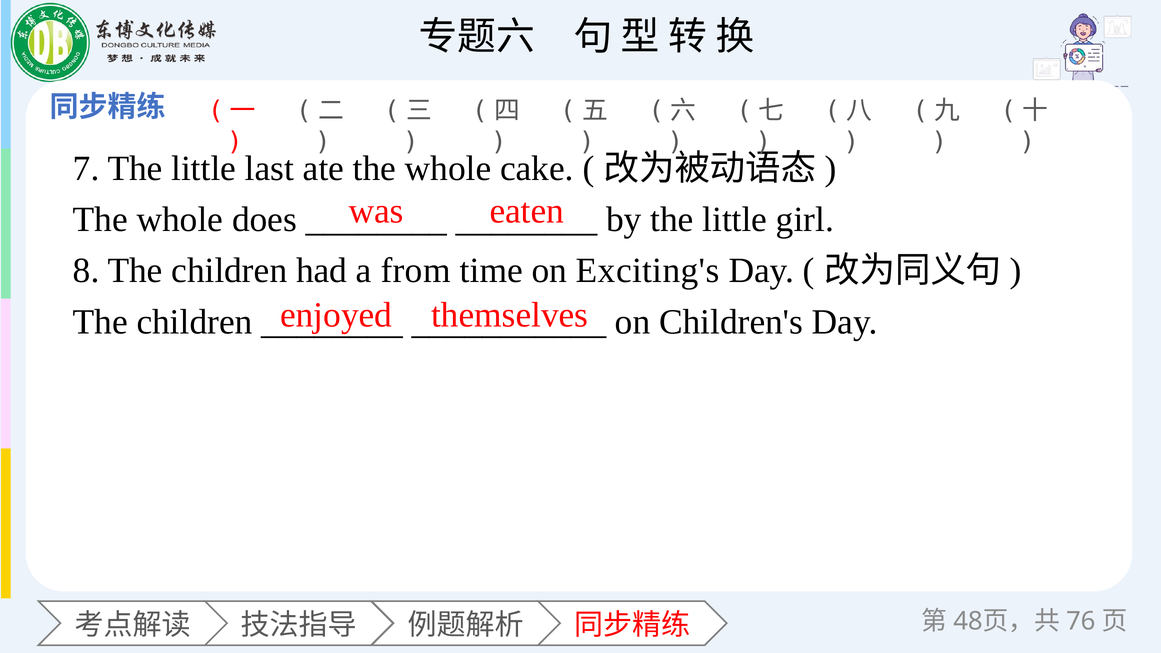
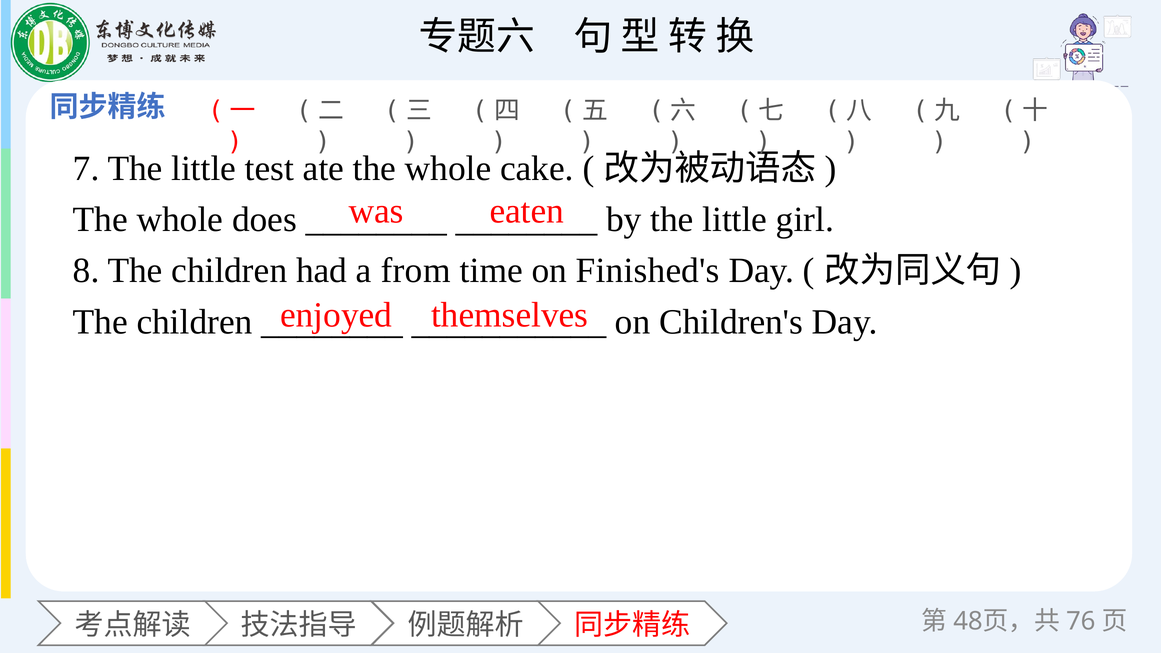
last: last -> test
Exciting's: Exciting's -> Finished's
